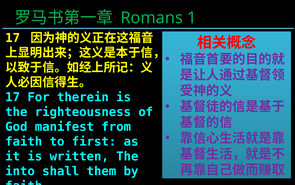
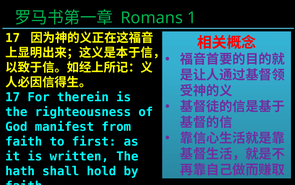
into: into -> hath
them: them -> hold
